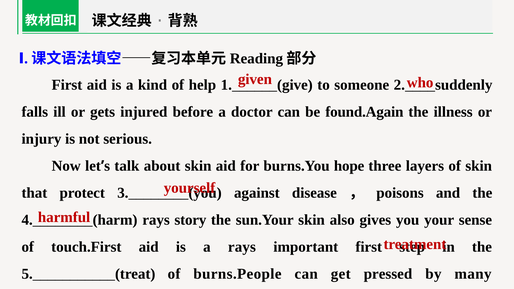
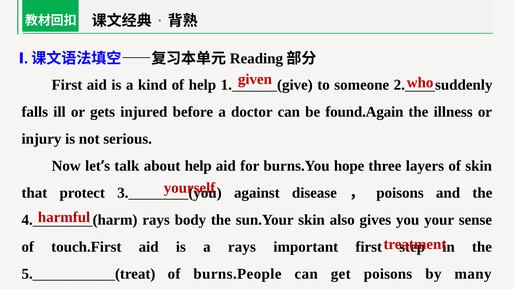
about skin: skin -> help
story: story -> body
get pressed: pressed -> poisons
